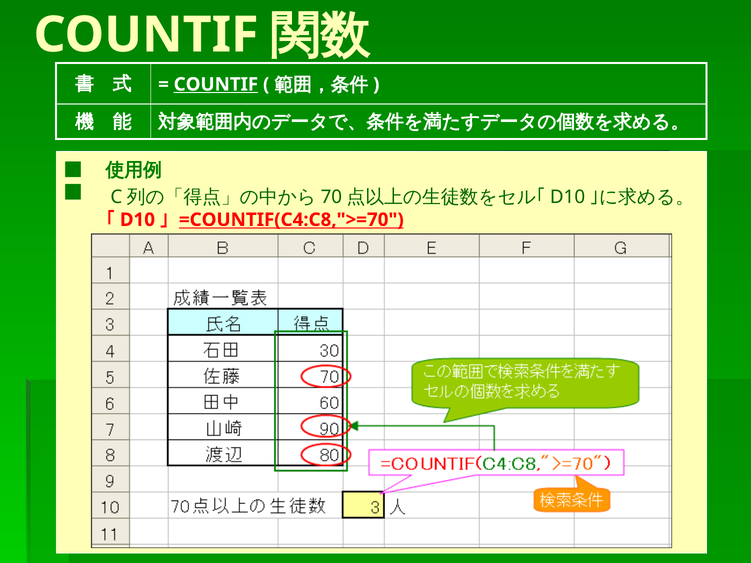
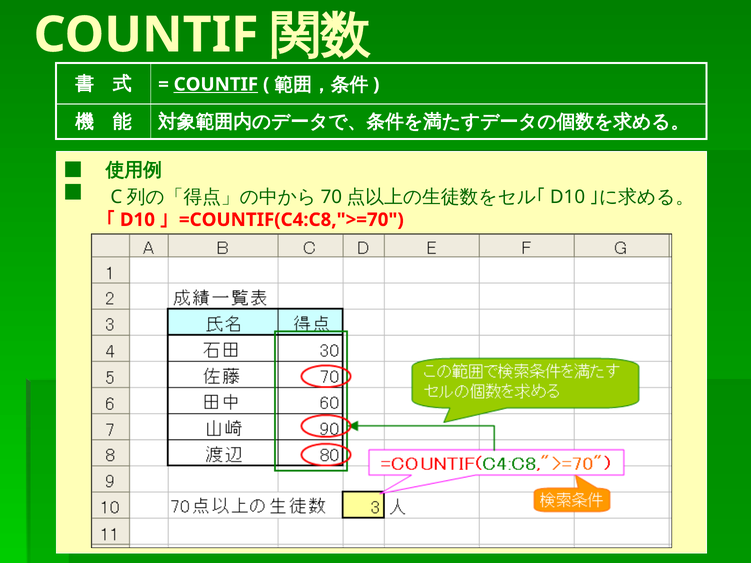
=COUNTIF(C4:C8,">=70 underline: present -> none
